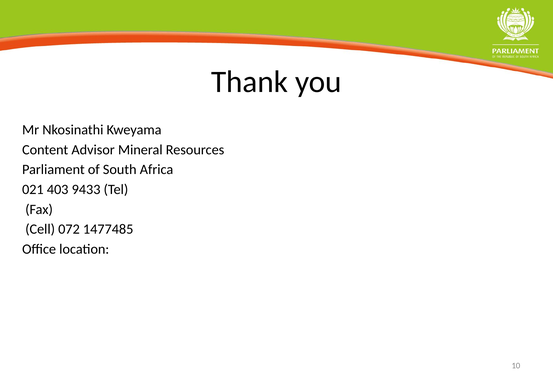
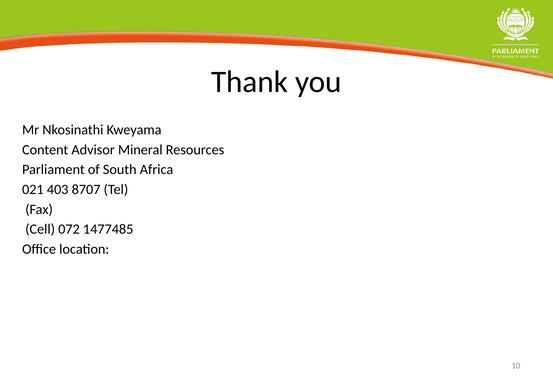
9433: 9433 -> 8707
